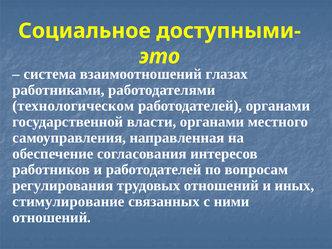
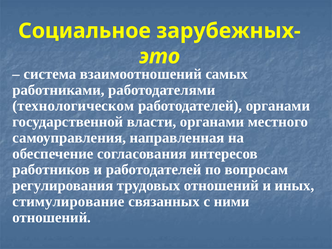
доступными-: доступными- -> зарубежных-
глазах: глазах -> самых
